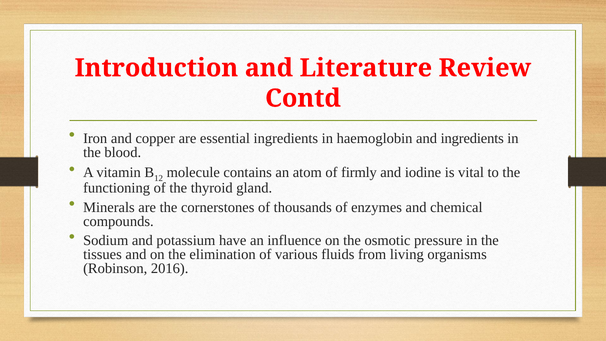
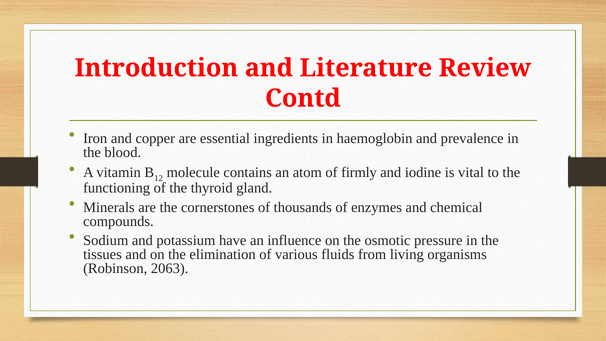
and ingredients: ingredients -> prevalence
2016: 2016 -> 2063
